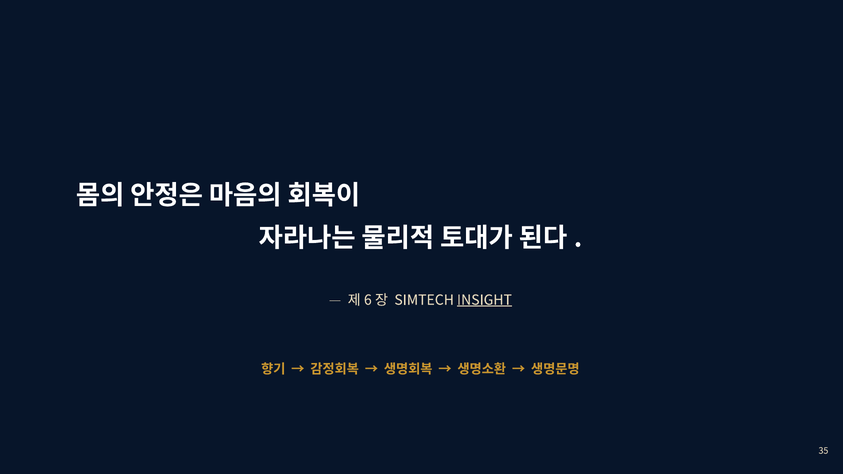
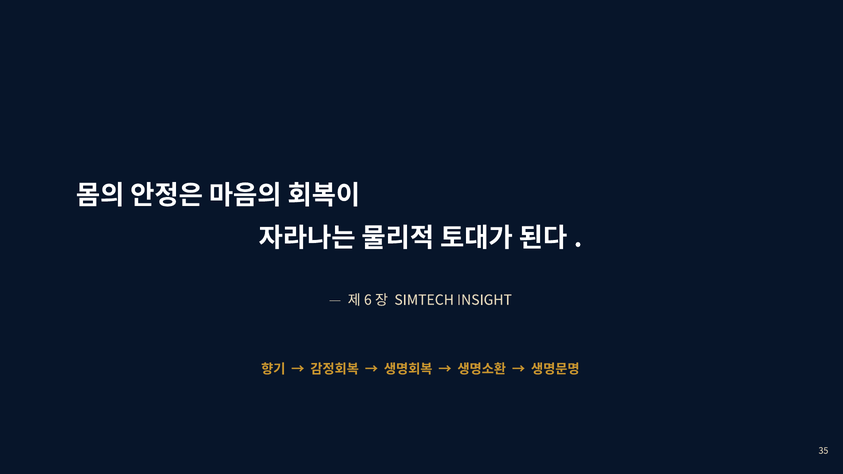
INSIGHT underline: present -> none
